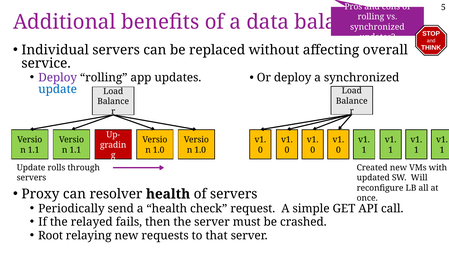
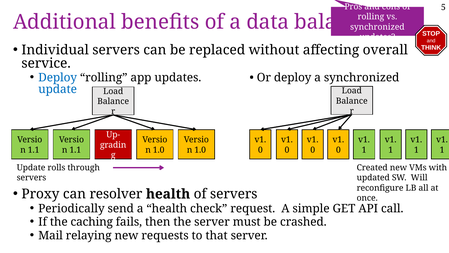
Deploy at (58, 78) colour: purple -> blue
relayed: relayed -> caching
Root: Root -> Mail
